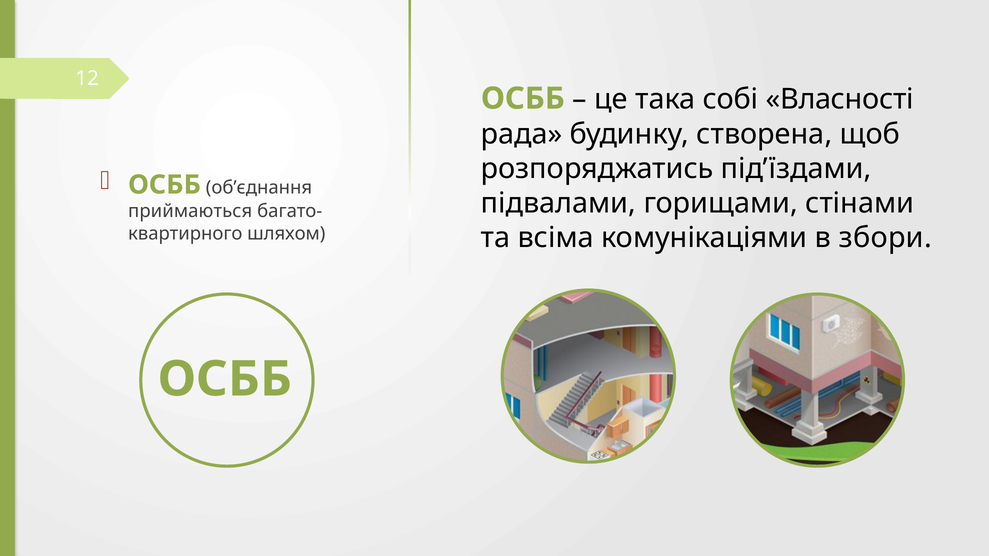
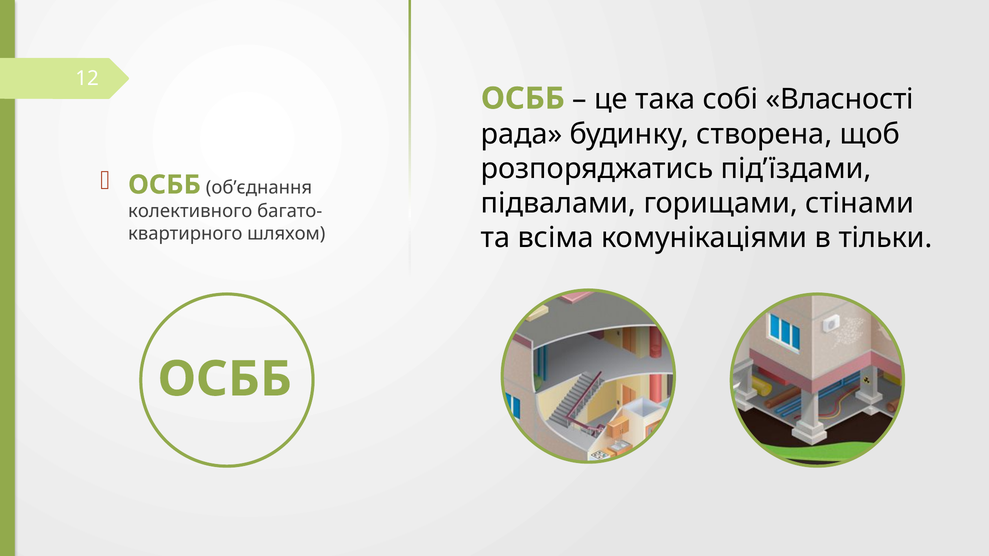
приймаються: приймаються -> колективного
збори: збори -> тільки
